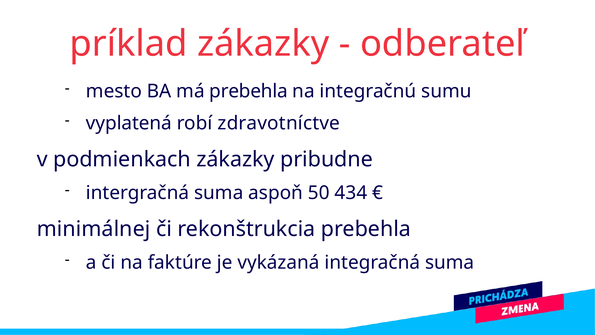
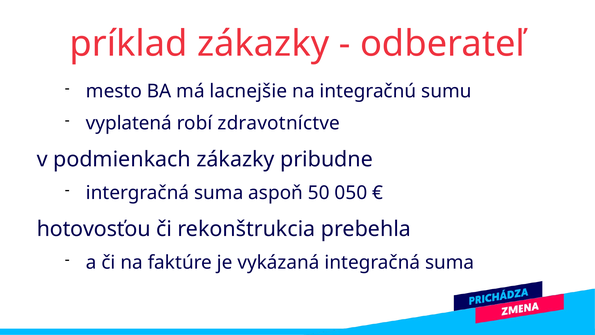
má prebehla: prebehla -> lacnejšie
434: 434 -> 050
minimálnej: minimálnej -> hotovosťou
